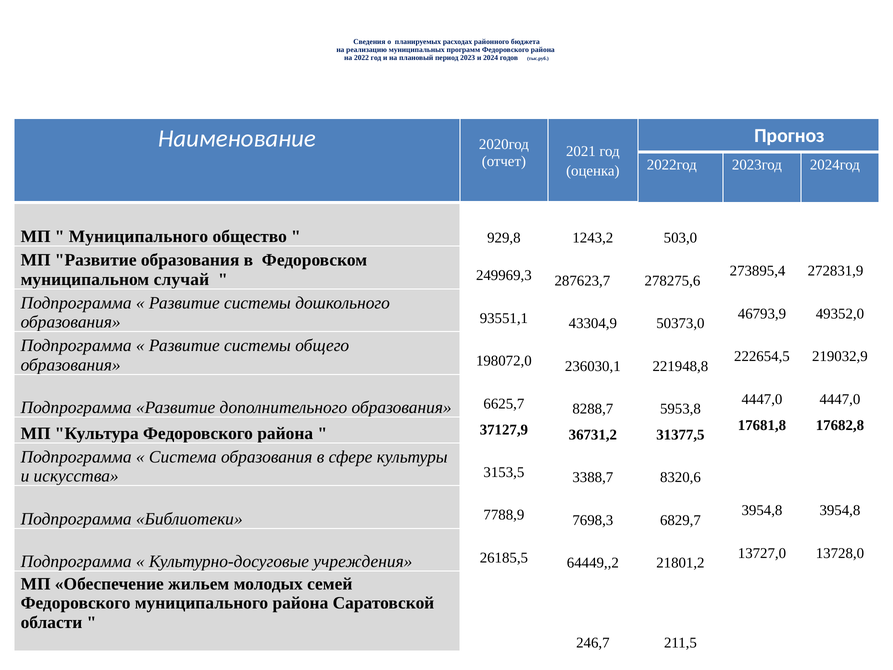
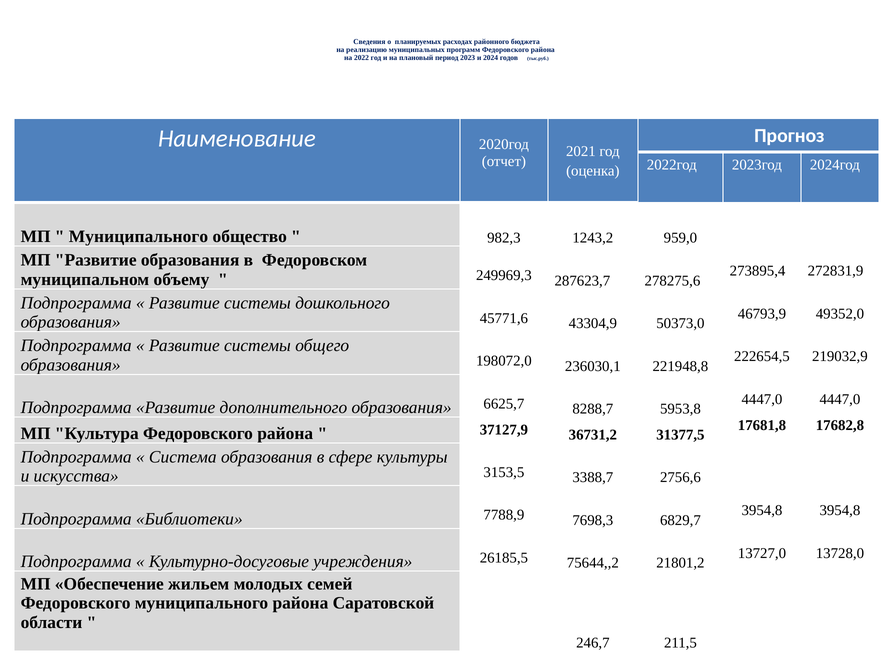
929,8: 929,8 -> 982,3
503,0: 503,0 -> 959,0
случай: случай -> объему
93551,1: 93551,1 -> 45771,6
8320,6: 8320,6 -> 2756,6
64449,,2: 64449,,2 -> 75644,,2
